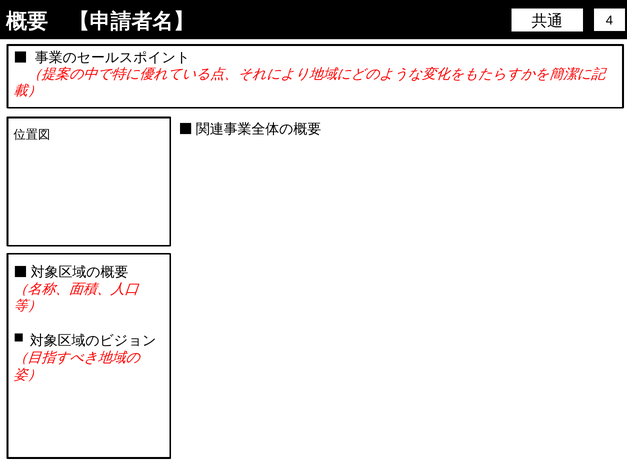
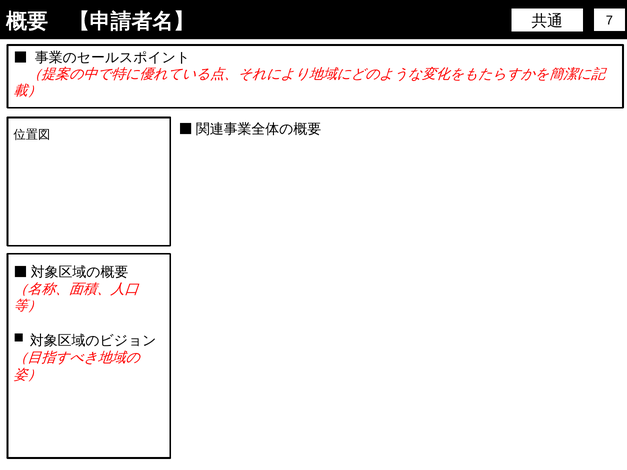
4: 4 -> 7
